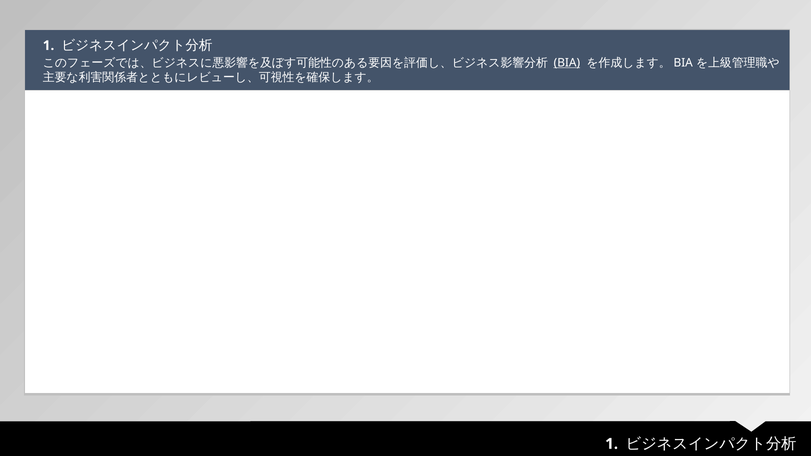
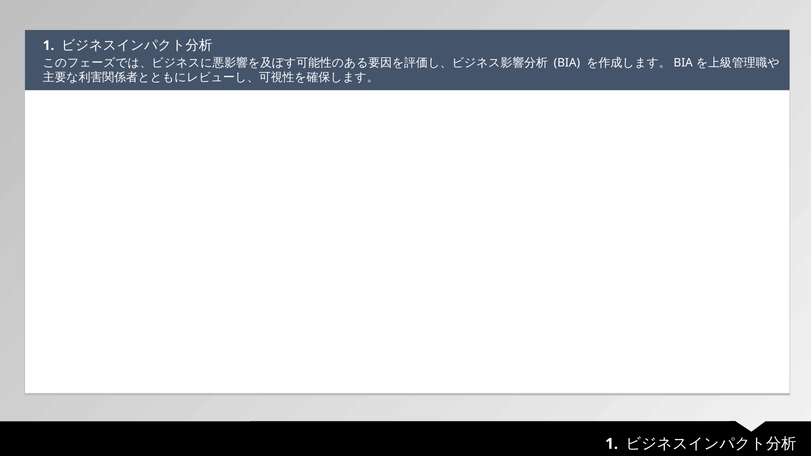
BIA underline: present -> none
